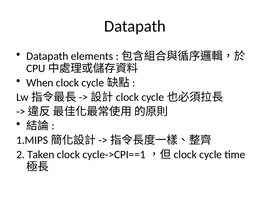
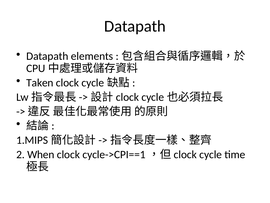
When: When -> Taken
Taken: Taken -> When
